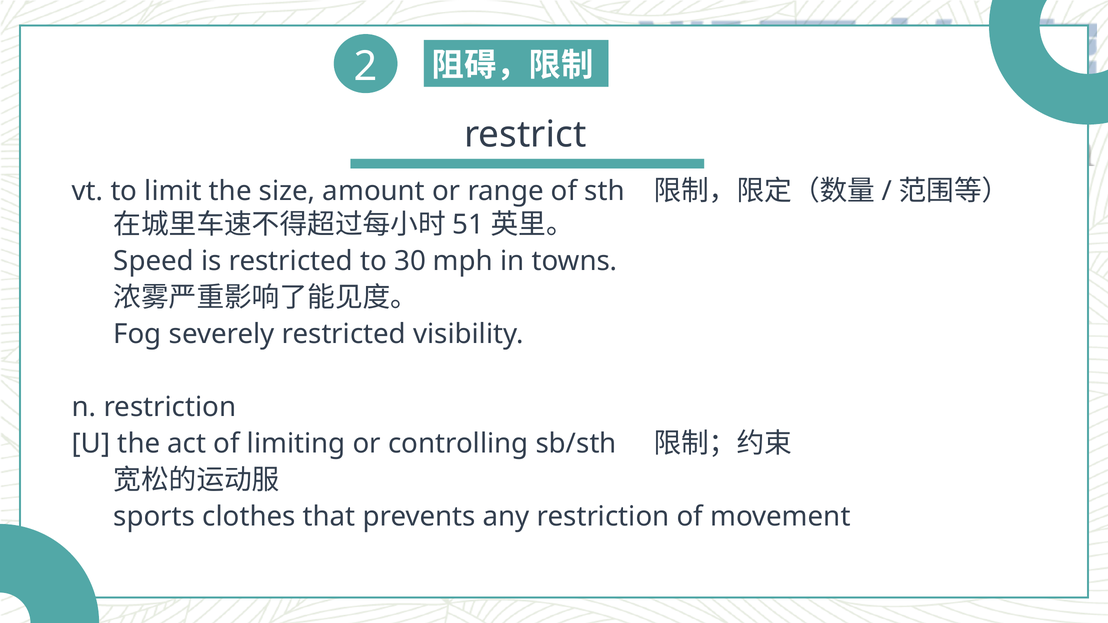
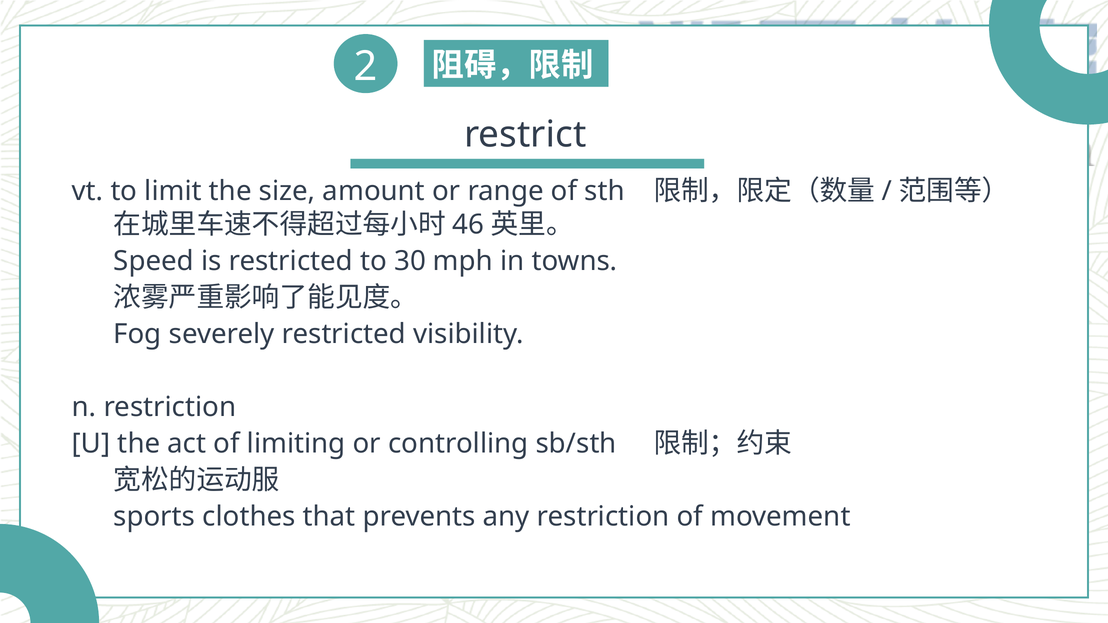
51: 51 -> 46
